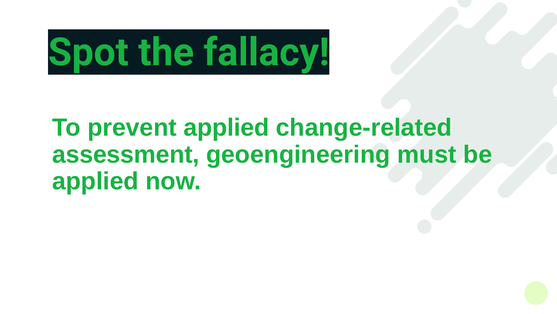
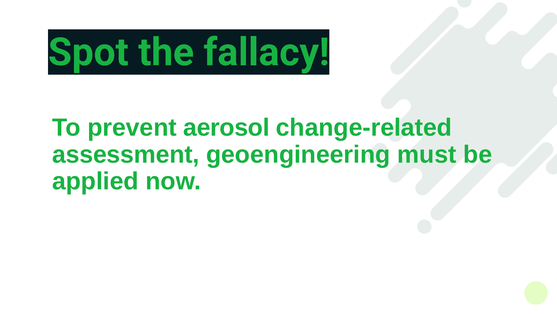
prevent applied: applied -> aerosol
